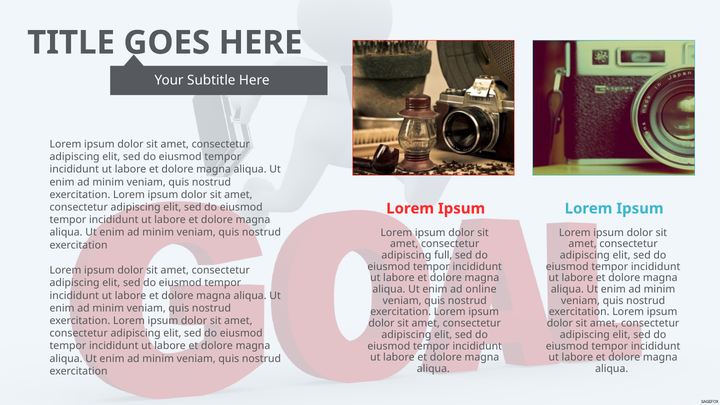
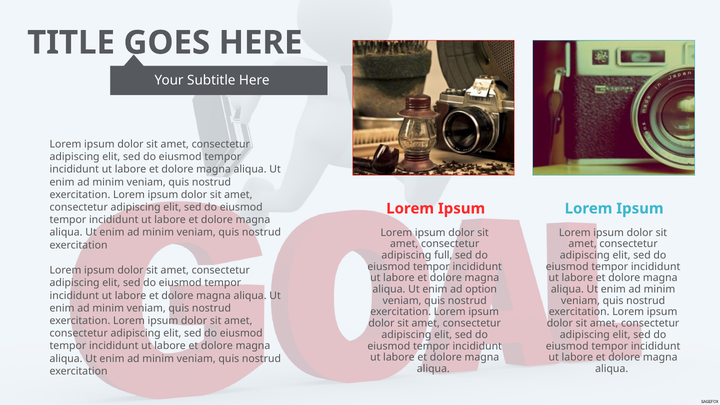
online: online -> option
